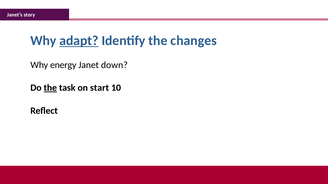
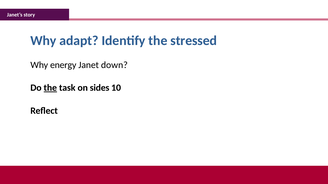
adapt underline: present -> none
changes: changes -> stressed
start: start -> sides
